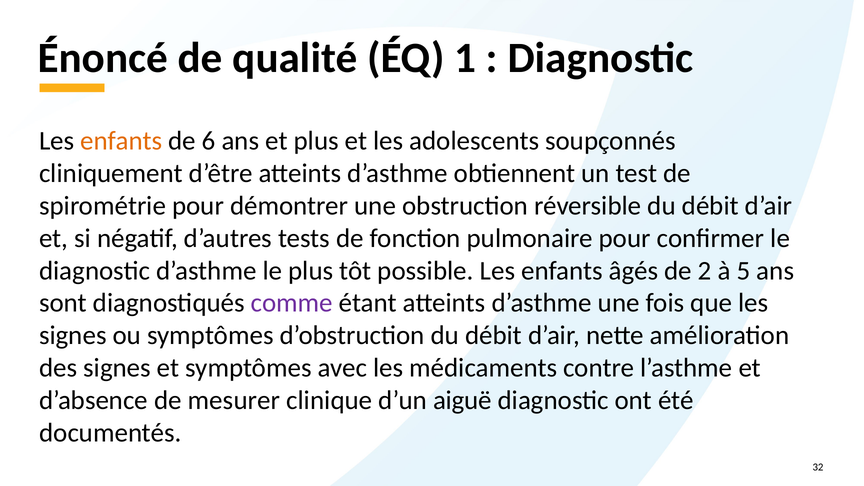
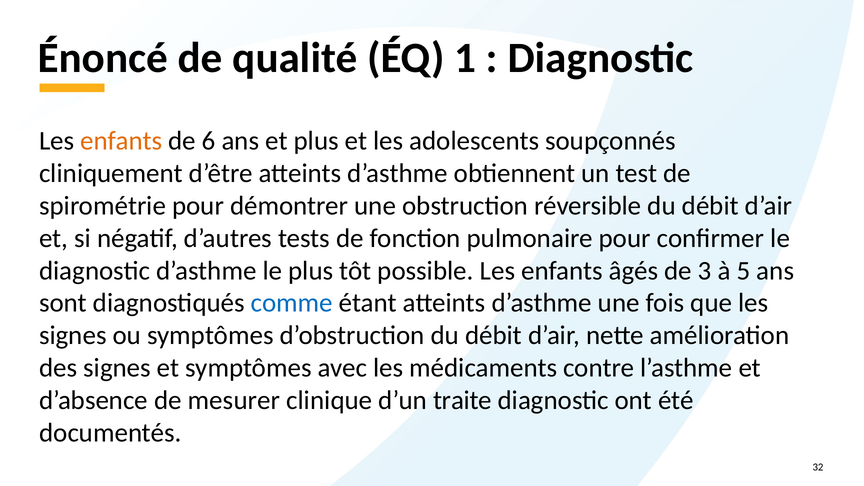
2: 2 -> 3
comme colour: purple -> blue
aiguë: aiguë -> traite
